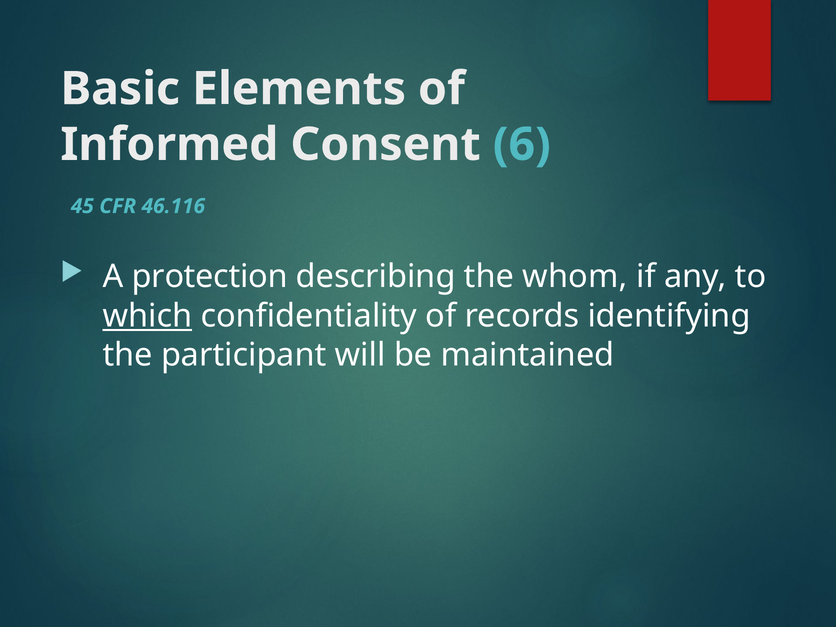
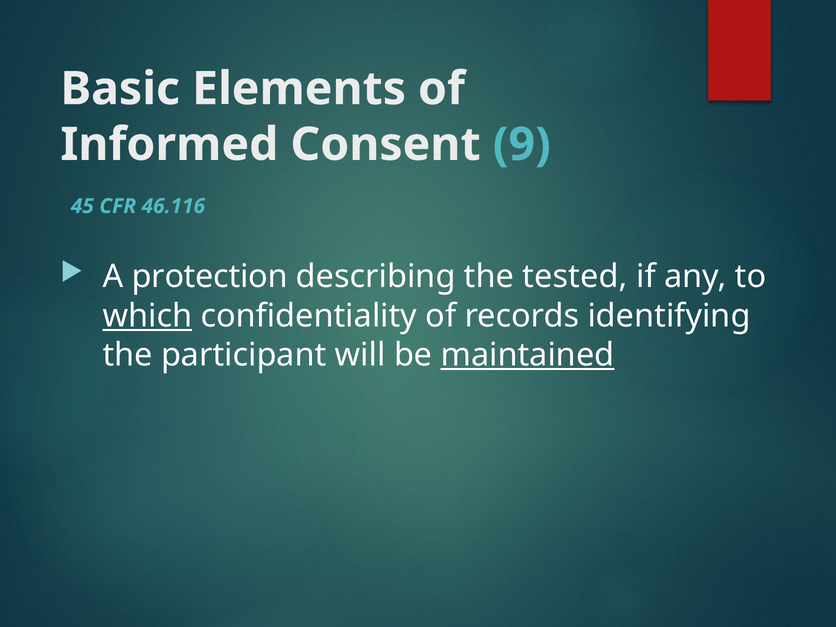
6: 6 -> 9
whom: whom -> tested
maintained underline: none -> present
